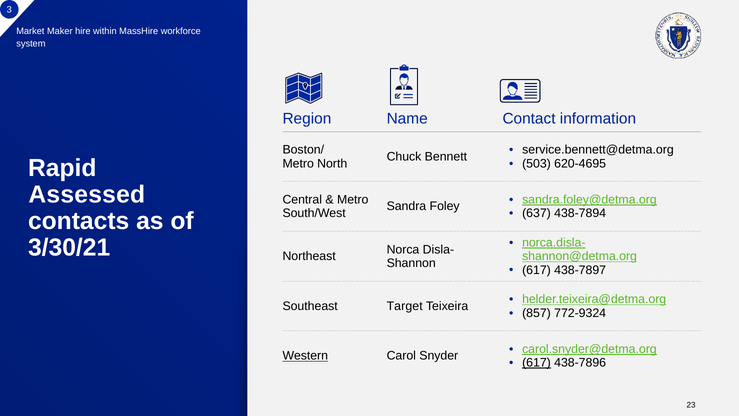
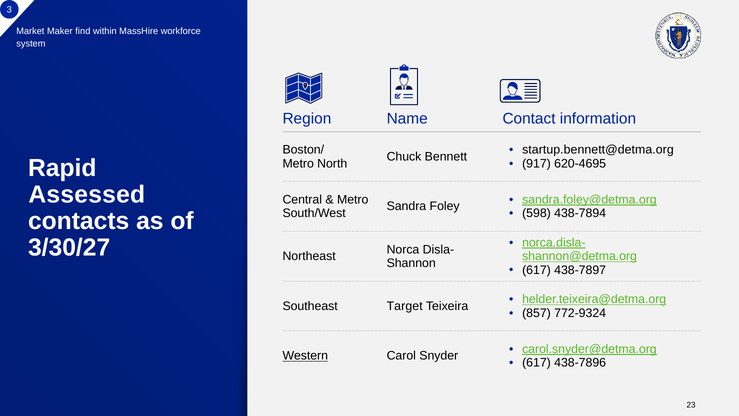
hire: hire -> find
service.bennett@detma.org: service.bennett@detma.org -> startup.bennett@detma.org
503: 503 -> 917
637: 637 -> 598
3/30/21: 3/30/21 -> 3/30/27
617 at (536, 362) underline: present -> none
